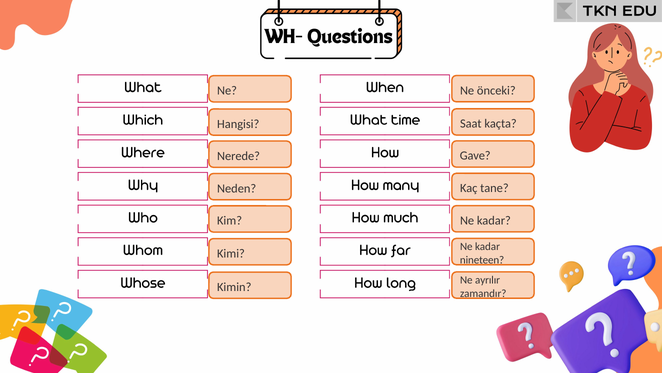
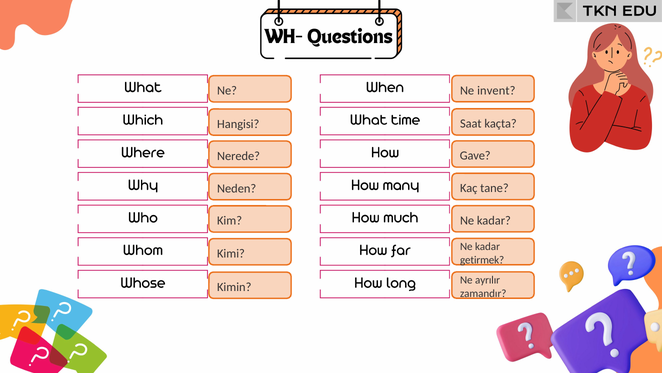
önceki: önceki -> invent
nineteen: nineteen -> getirmek
